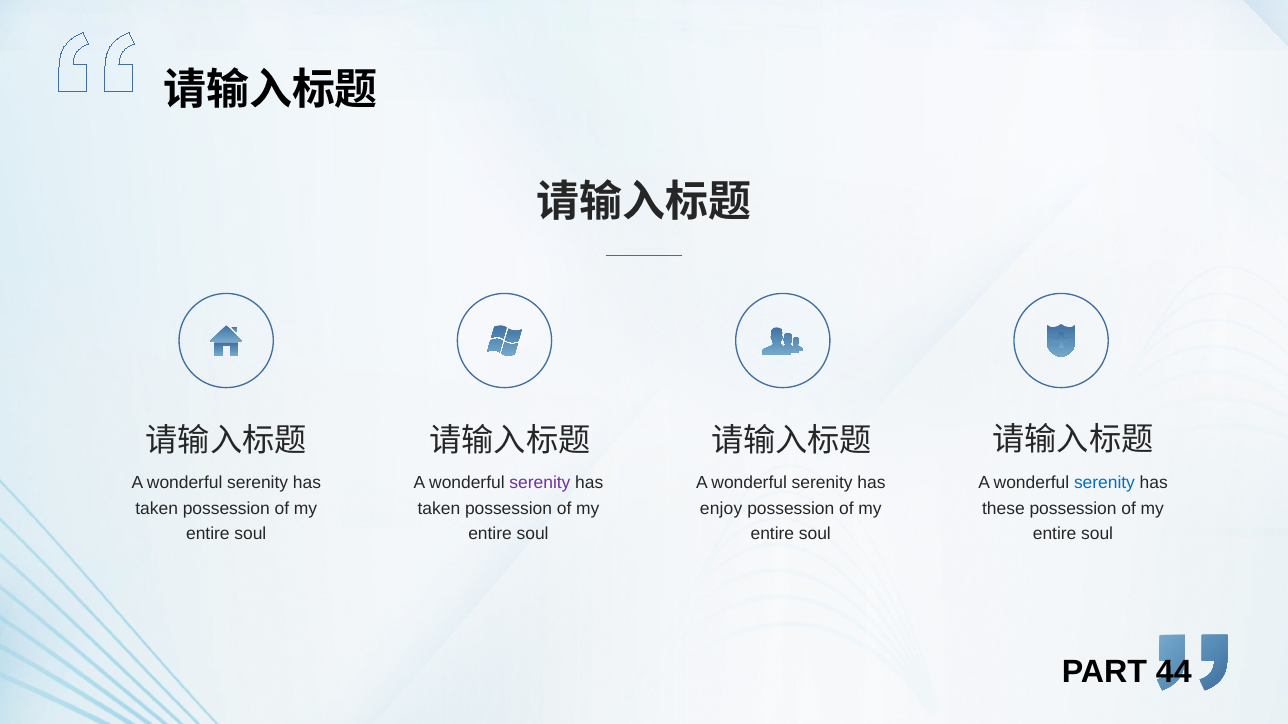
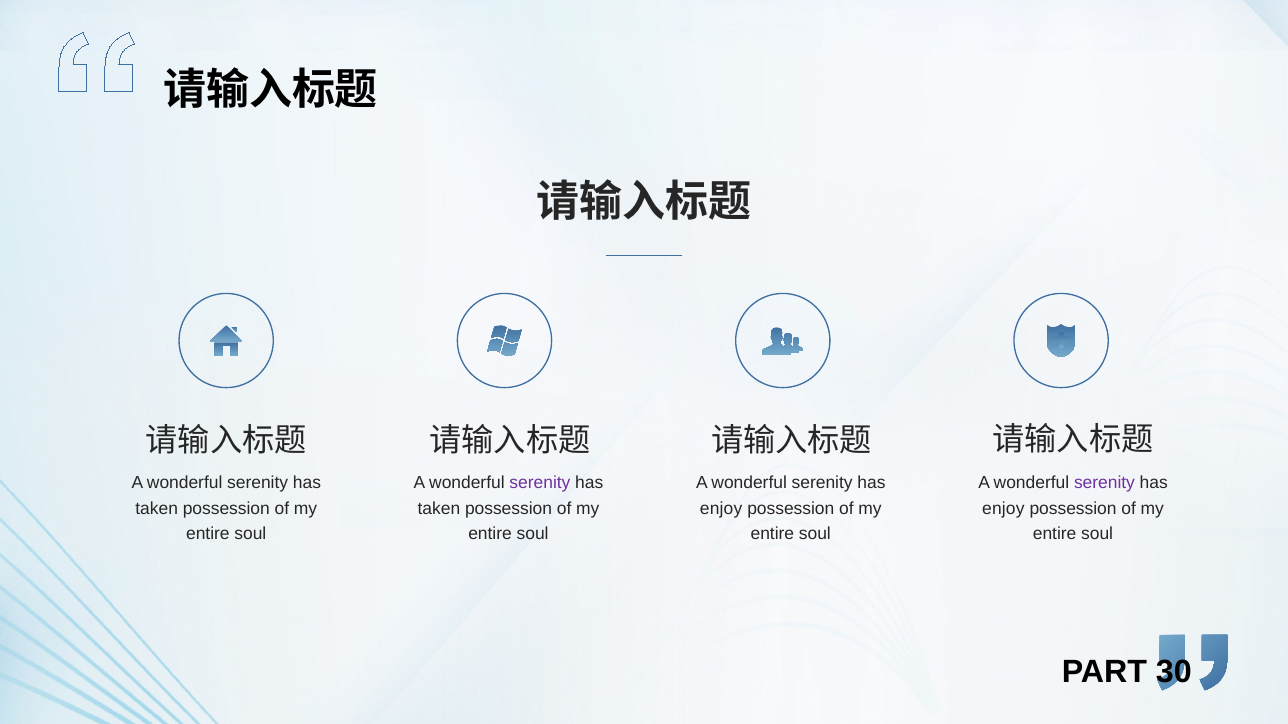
serenity at (1104, 484) colour: blue -> purple
these at (1003, 509): these -> enjoy
44: 44 -> 30
